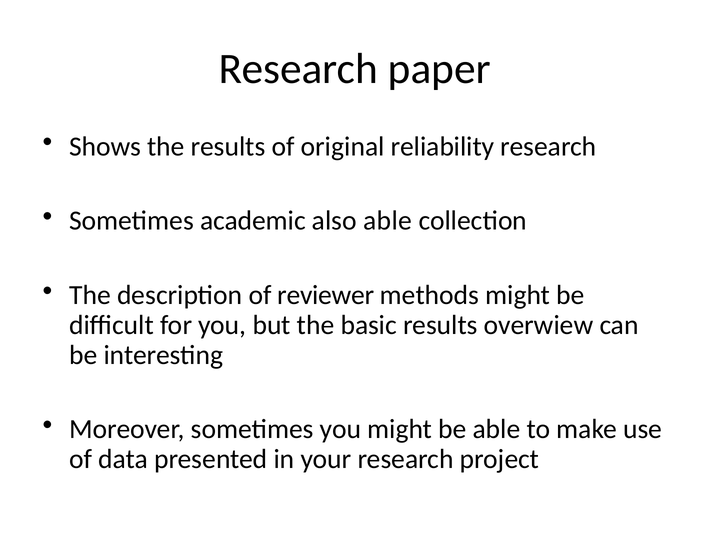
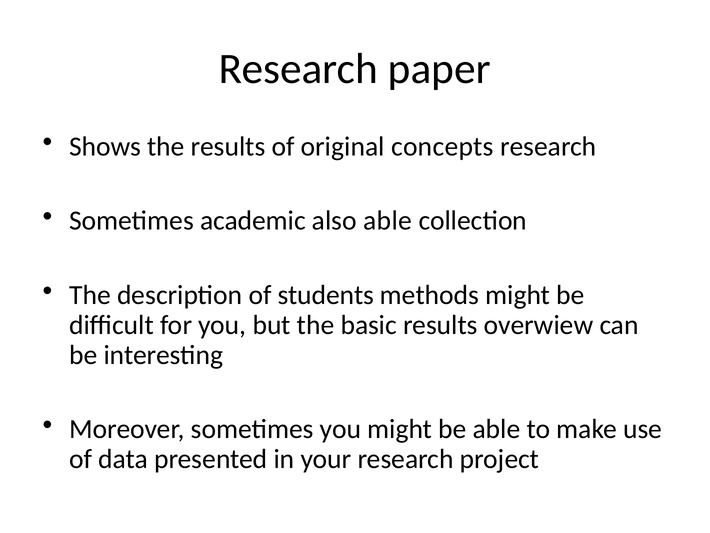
reliability: reliability -> concepts
reviewer: reviewer -> students
